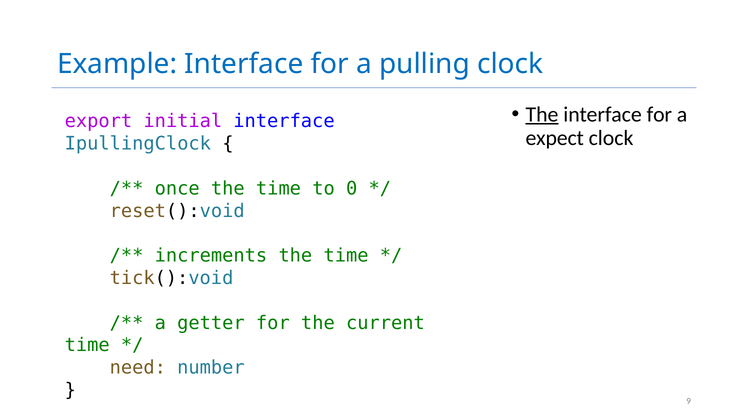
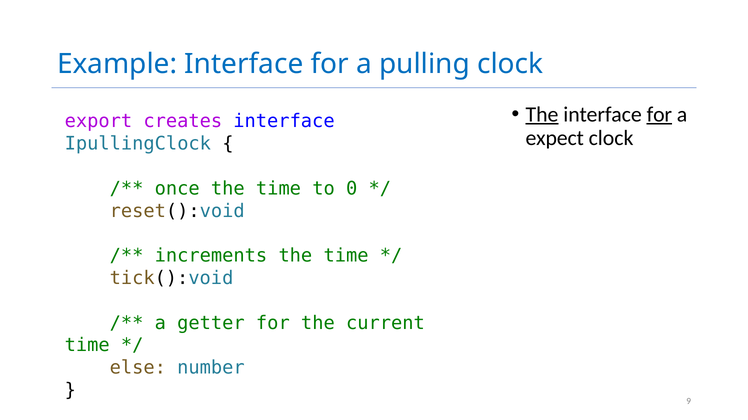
for at (659, 115) underline: none -> present
initial: initial -> creates
need: need -> else
